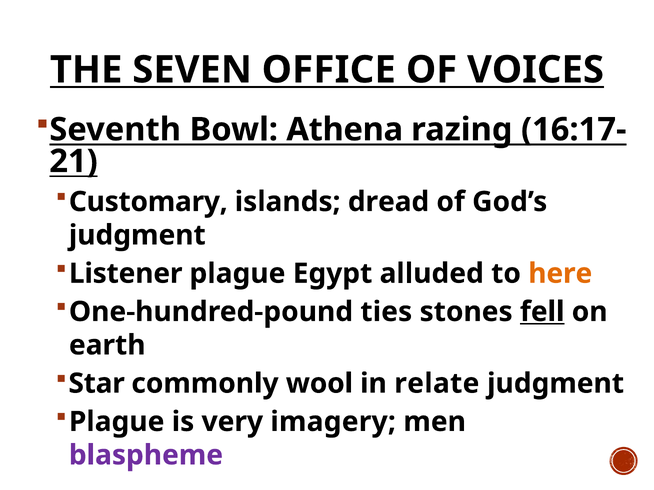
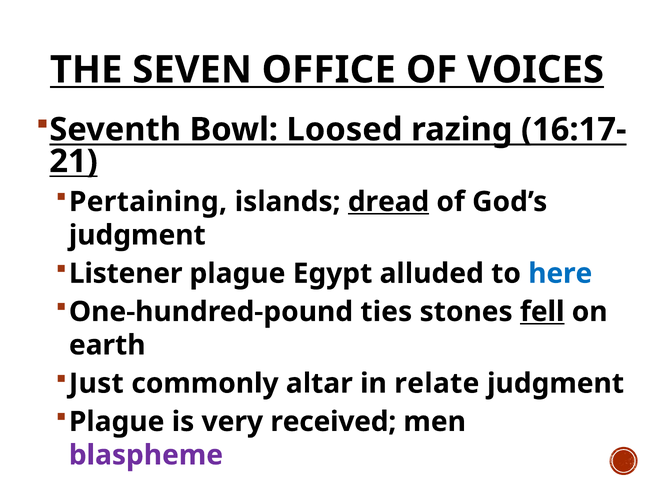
Athena: Athena -> Loosed
Customary: Customary -> Pertaining
dread underline: none -> present
here colour: orange -> blue
Star: Star -> Just
wool: wool -> altar
imagery: imagery -> received
